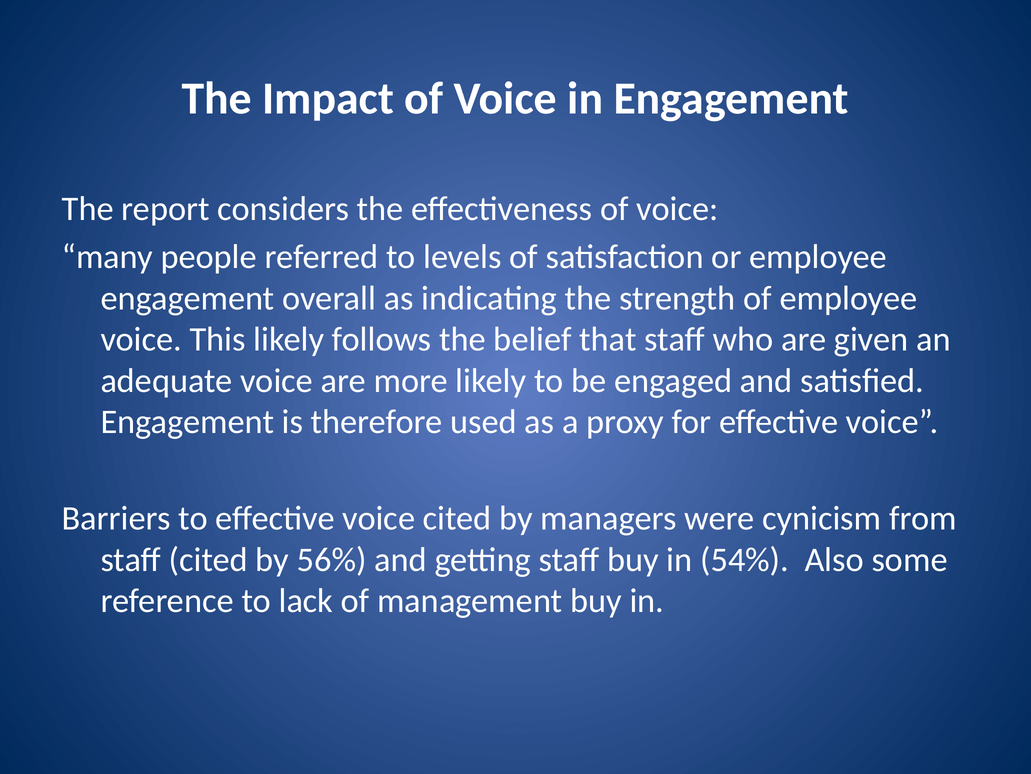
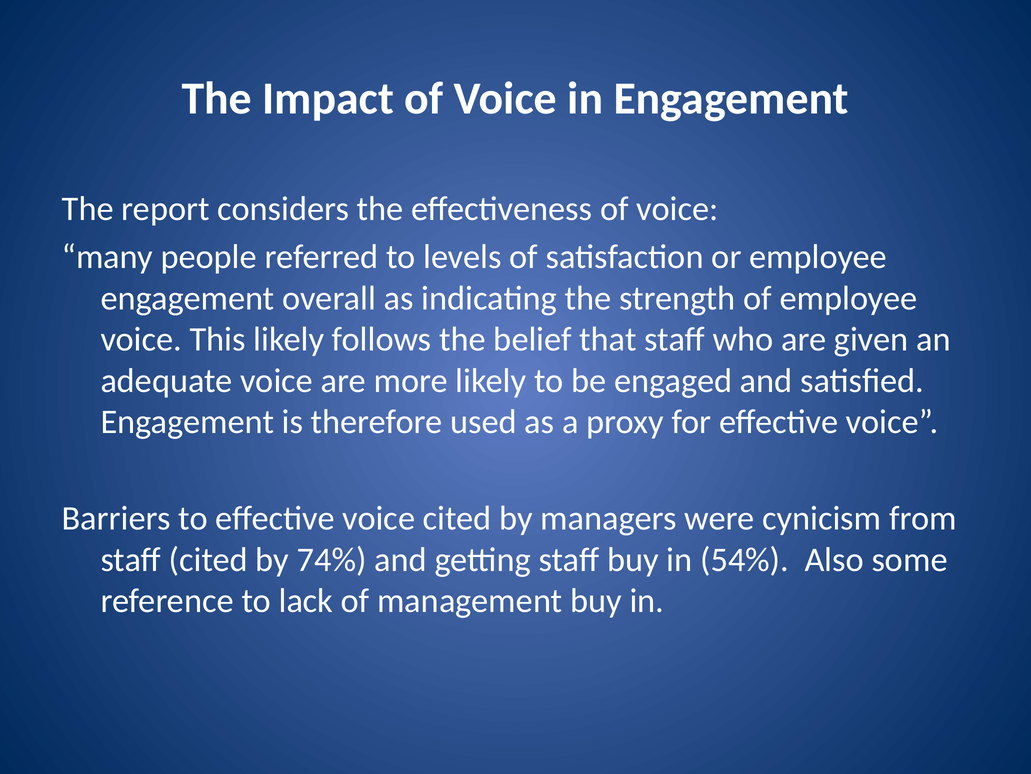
56%: 56% -> 74%
